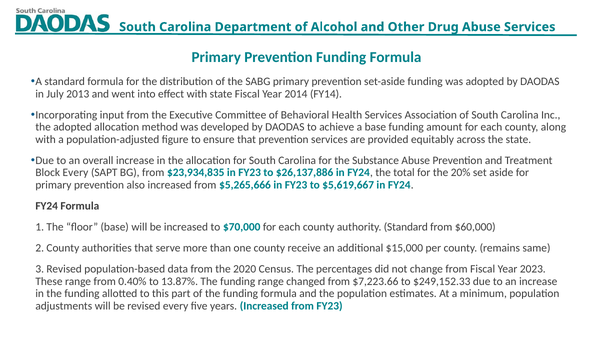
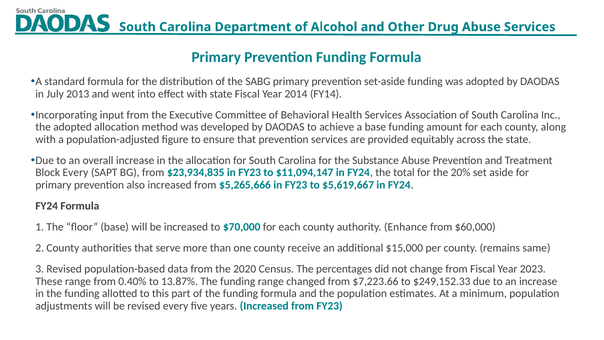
$26,137,886: $26,137,886 -> $11,094,147
authority Standard: Standard -> Enhance
